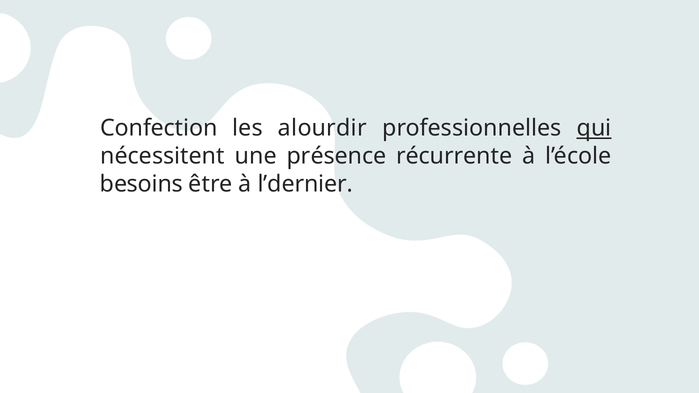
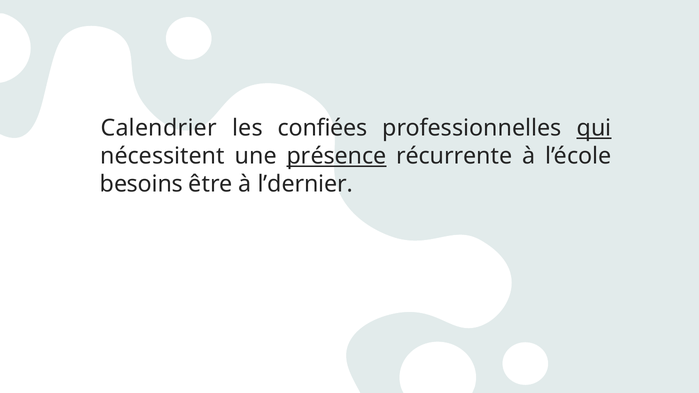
Confection: Confection -> Calendrier
alourdir: alourdir -> confiées
présence underline: none -> present
